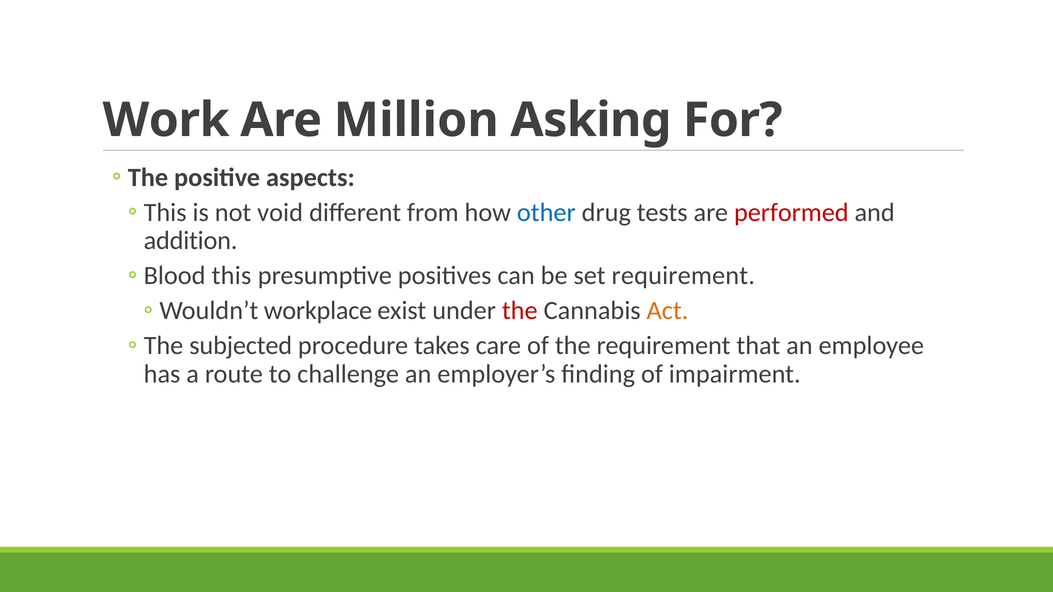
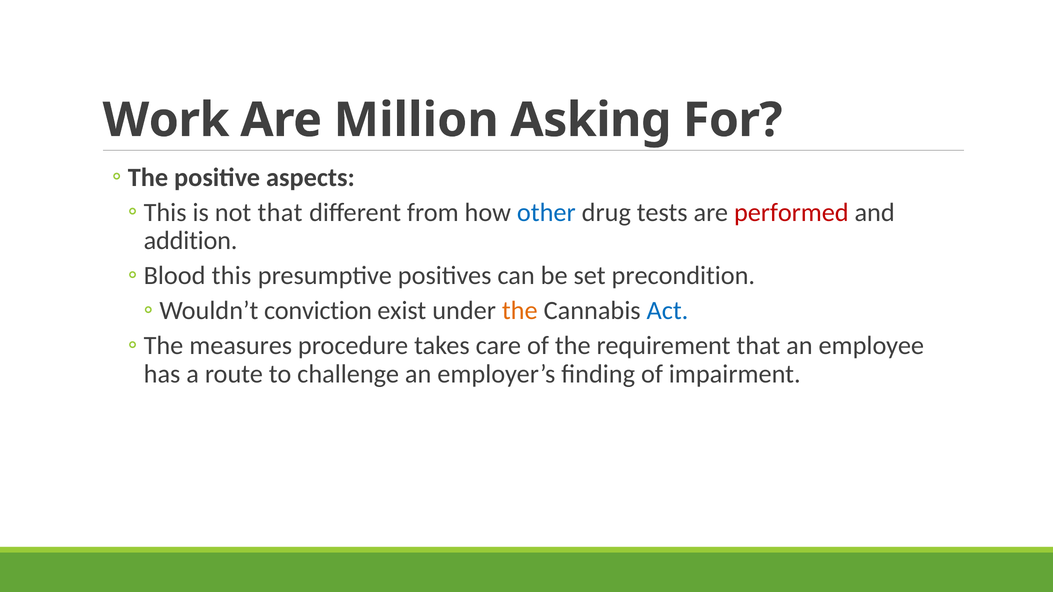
not void: void -> that
set requirement: requirement -> precondition
workplace: workplace -> conviction
the at (520, 311) colour: red -> orange
Act colour: orange -> blue
subjected: subjected -> measures
